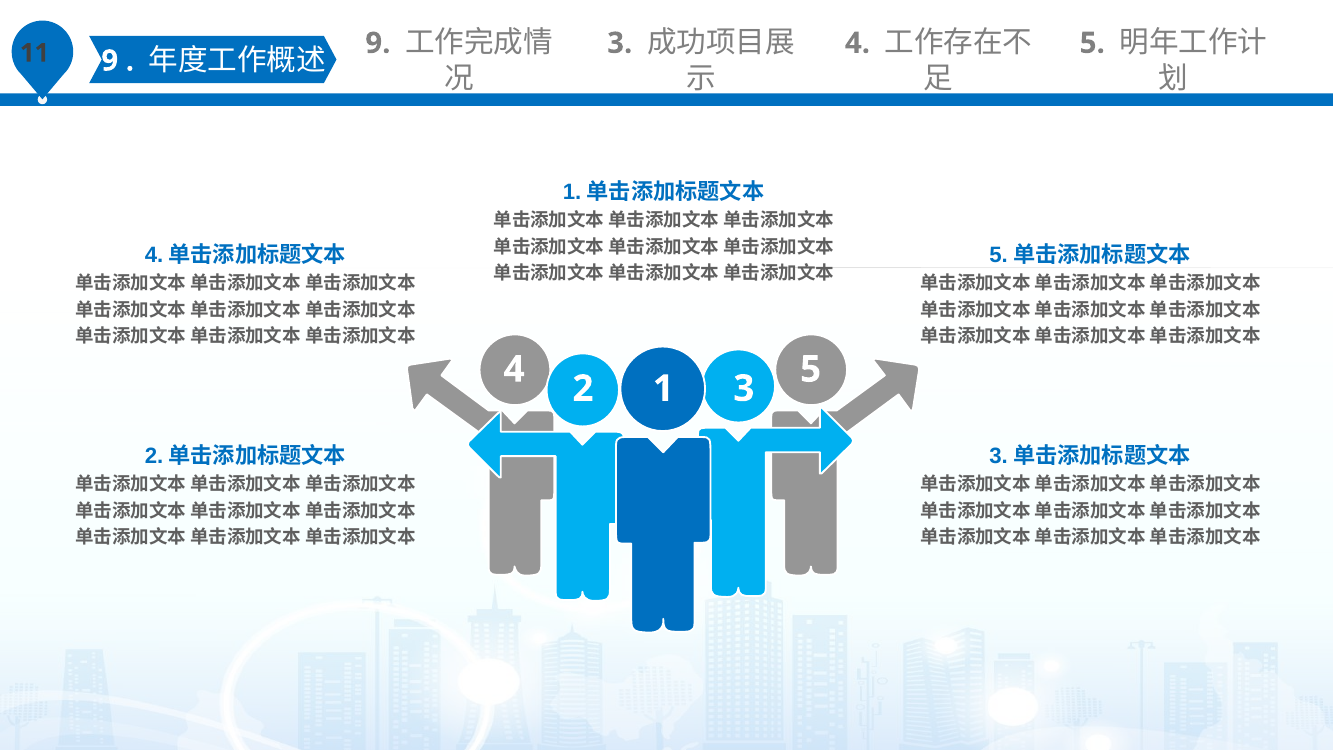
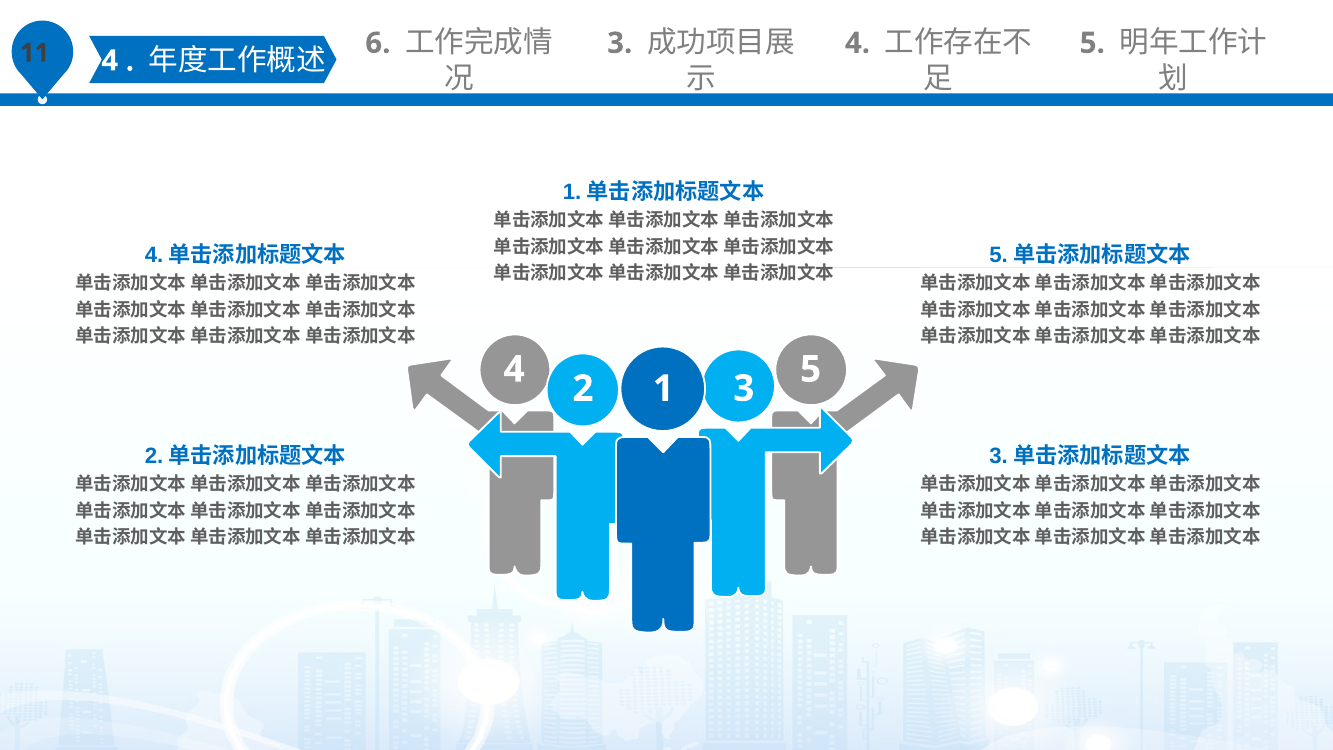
9 at (110, 61): 9 -> 4
9 at (378, 43): 9 -> 6
